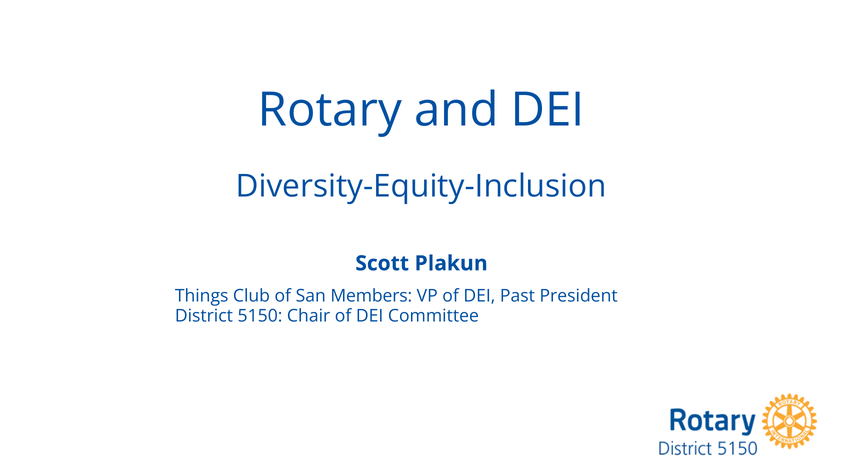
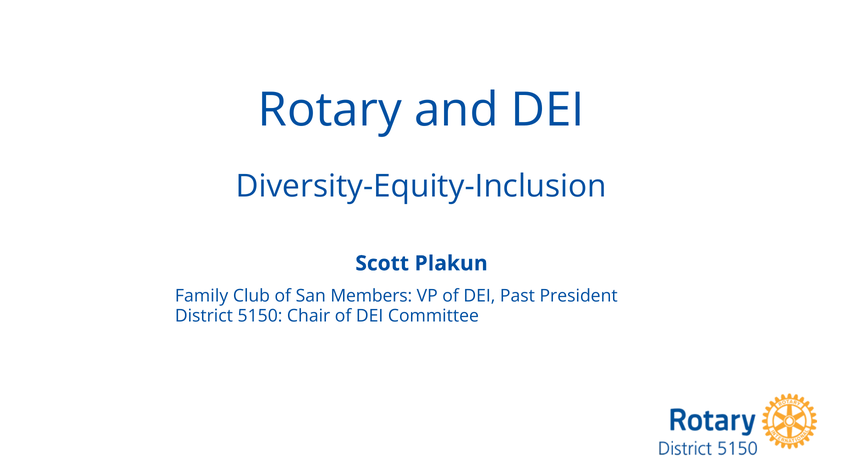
Things: Things -> Family
